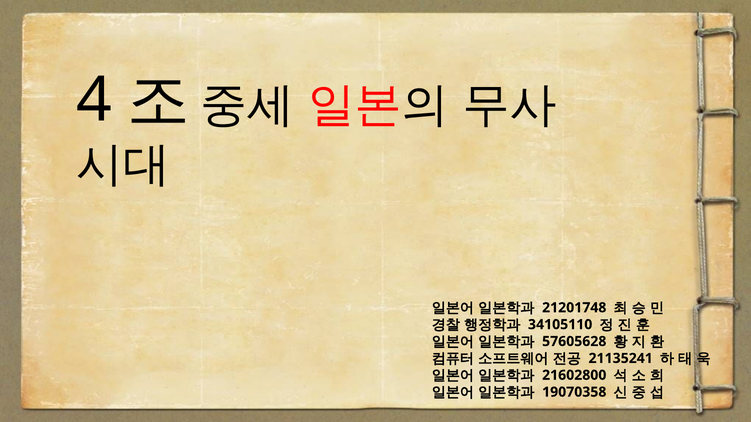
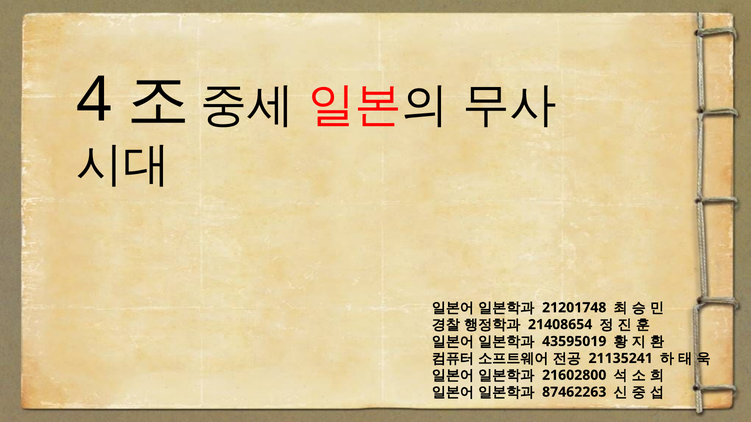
34105110: 34105110 -> 21408654
57605628: 57605628 -> 43595019
19070358: 19070358 -> 87462263
